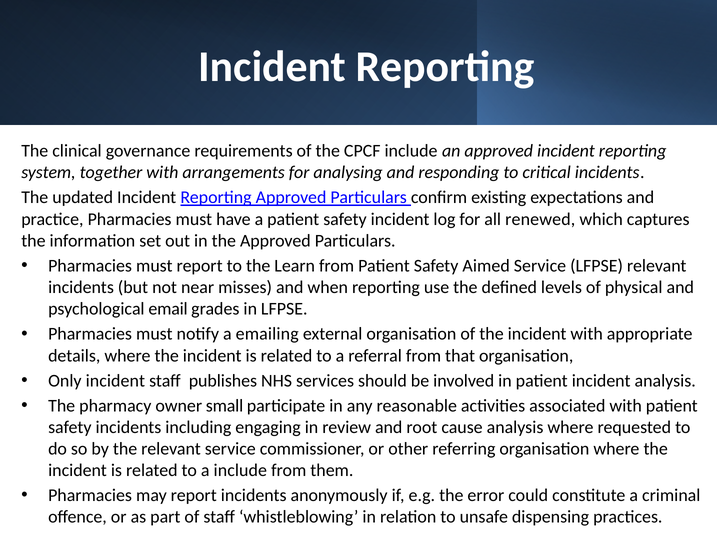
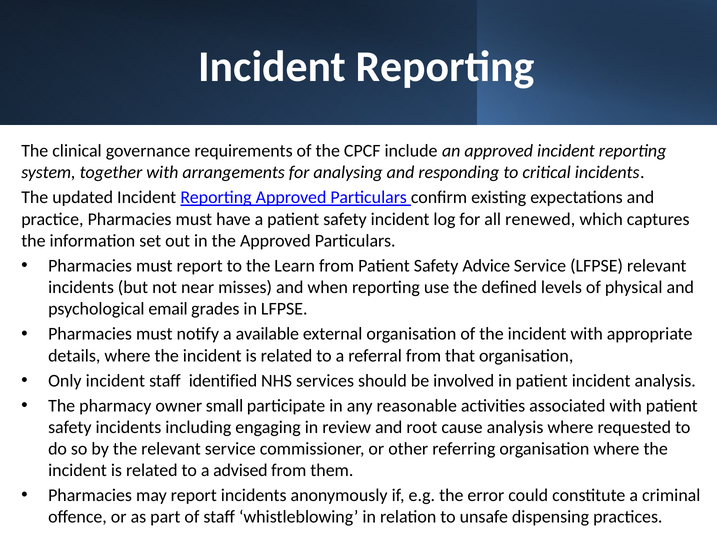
Aimed: Aimed -> Advice
emailing: emailing -> available
publishes: publishes -> identified
a include: include -> advised
